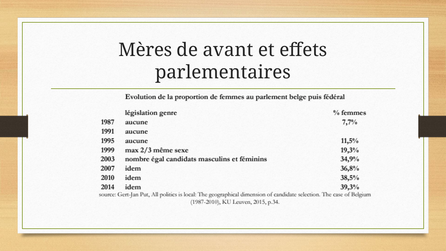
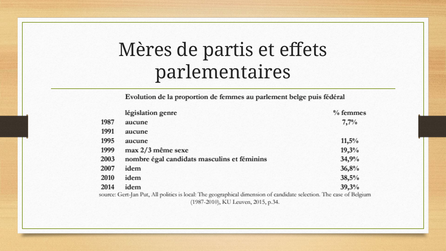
avant: avant -> partis
